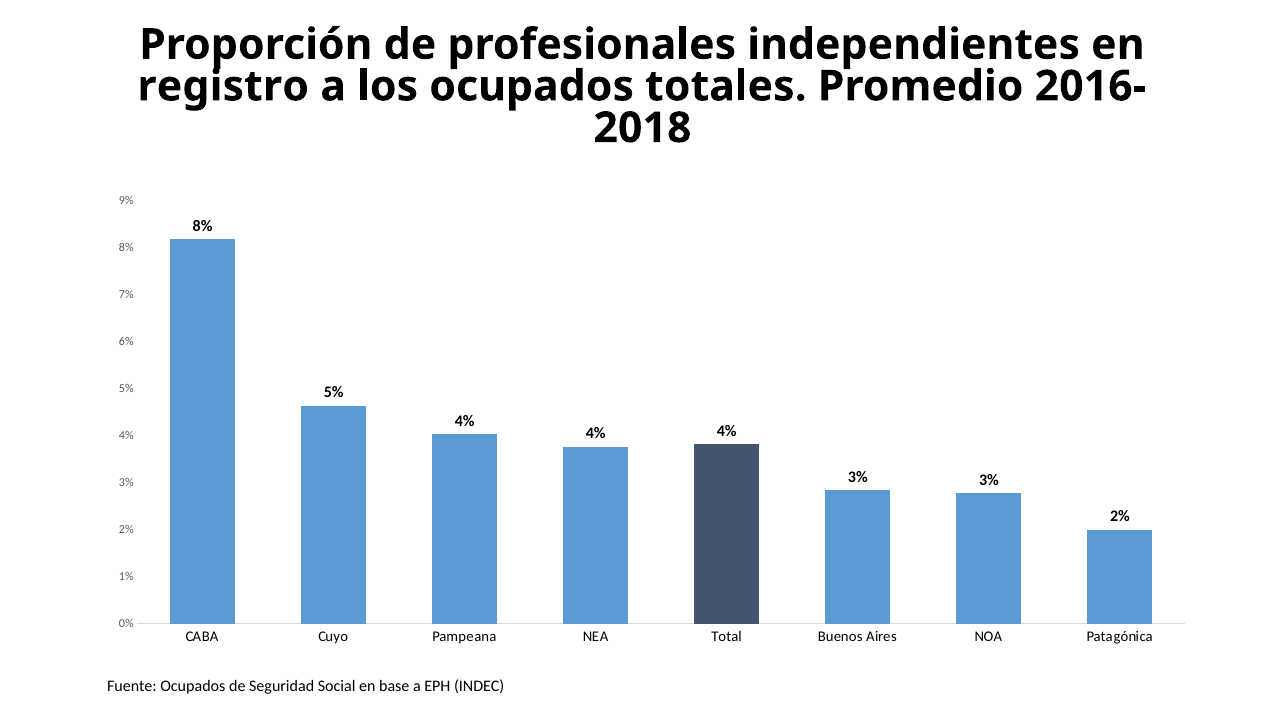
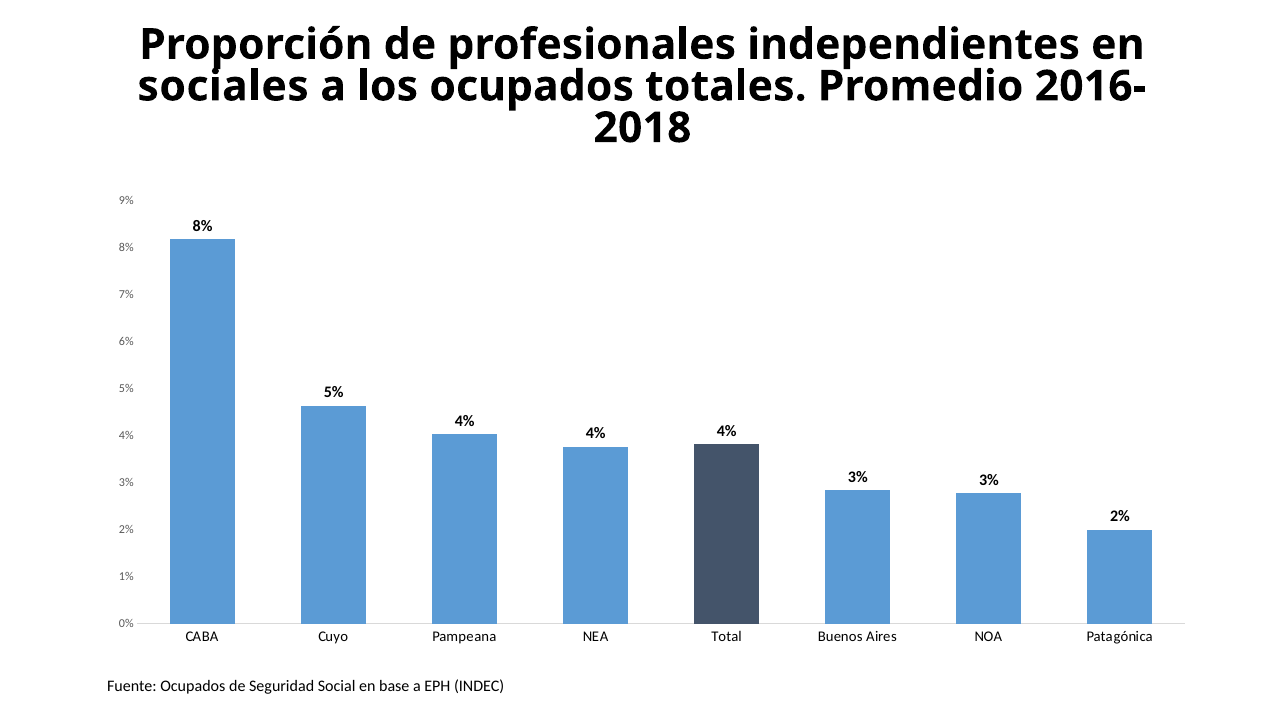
registro: registro -> sociales
